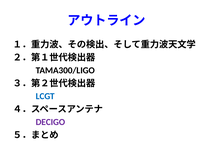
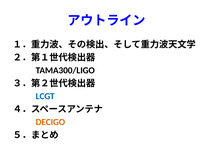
DECIGO colour: purple -> orange
